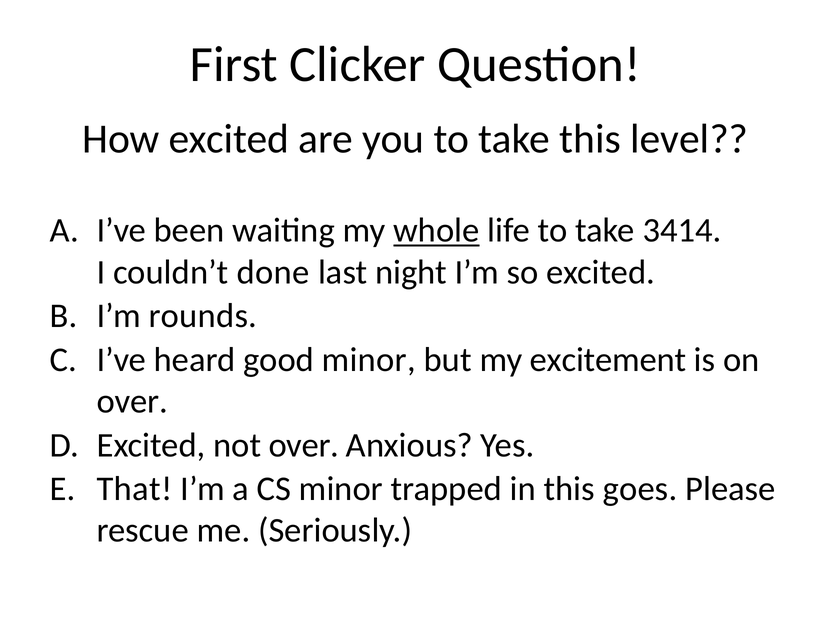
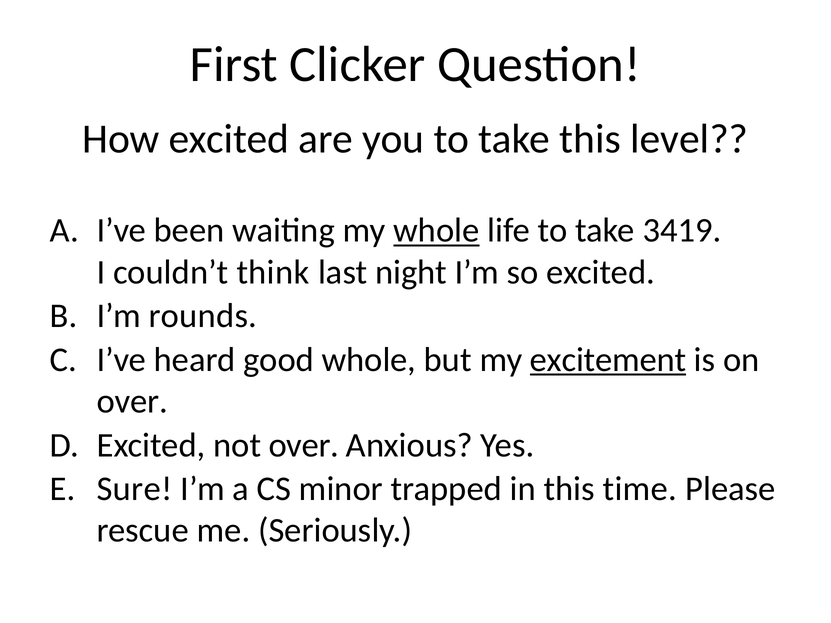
3414: 3414 -> 3419
done: done -> think
good minor: minor -> whole
excitement underline: none -> present
That: That -> Sure
goes: goes -> time
